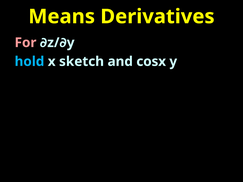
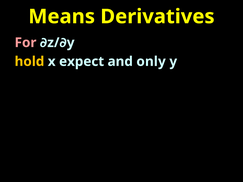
hold colour: light blue -> yellow
sketch: sketch -> expect
cosx: cosx -> only
